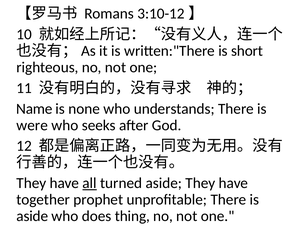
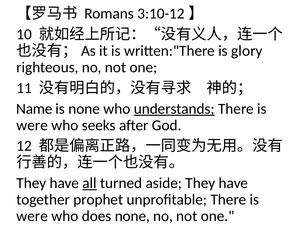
short: short -> glory
understands underline: none -> present
aside at (32, 216): aside -> were
does thing: thing -> none
